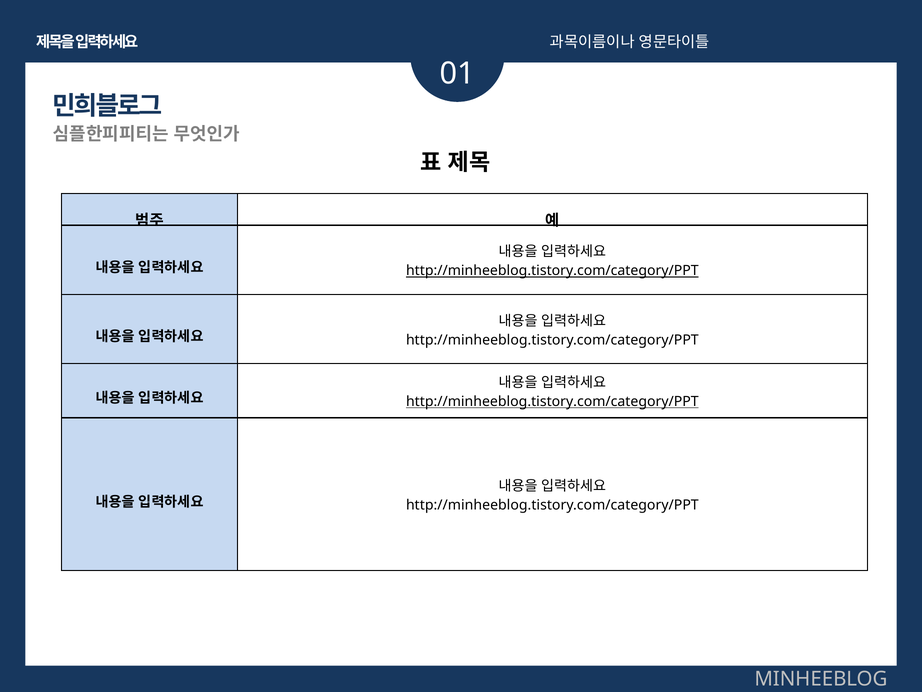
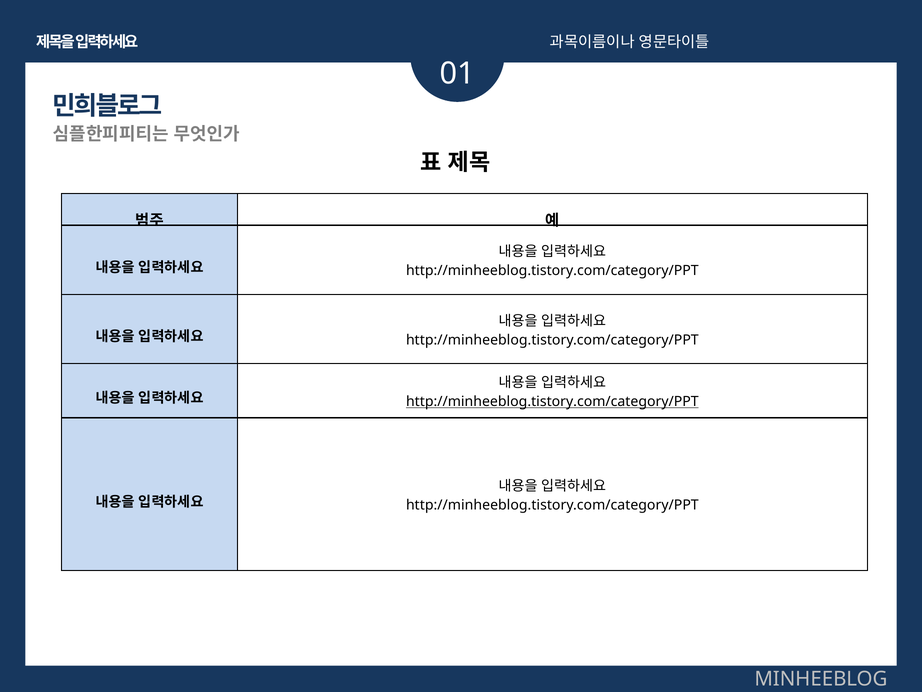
http://minheeblog.tistory.com/category/PPT at (552, 271) underline: present -> none
